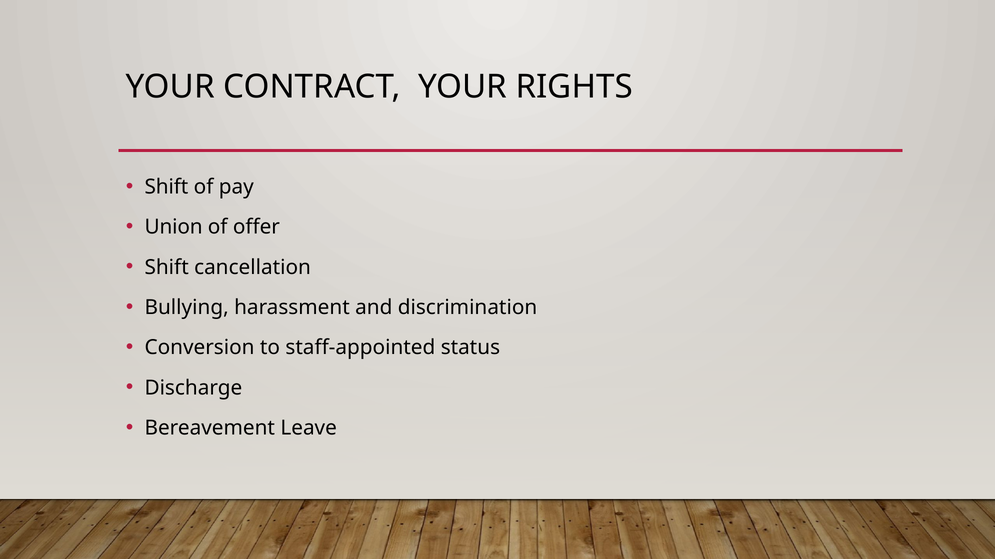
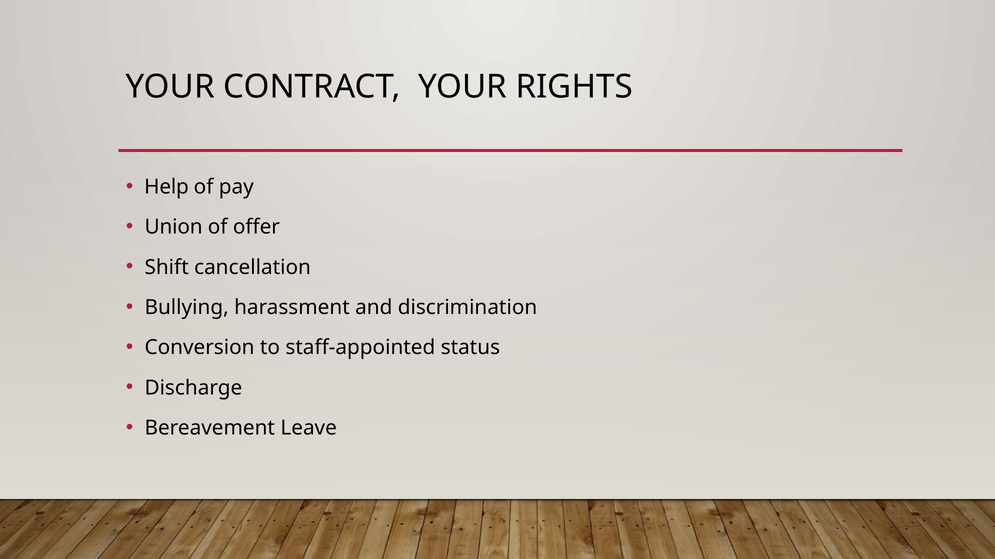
Shift at (166, 187): Shift -> Help
